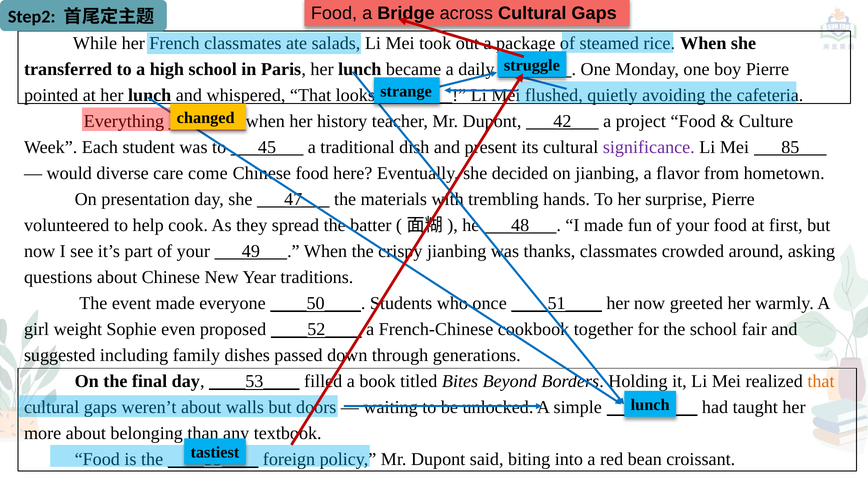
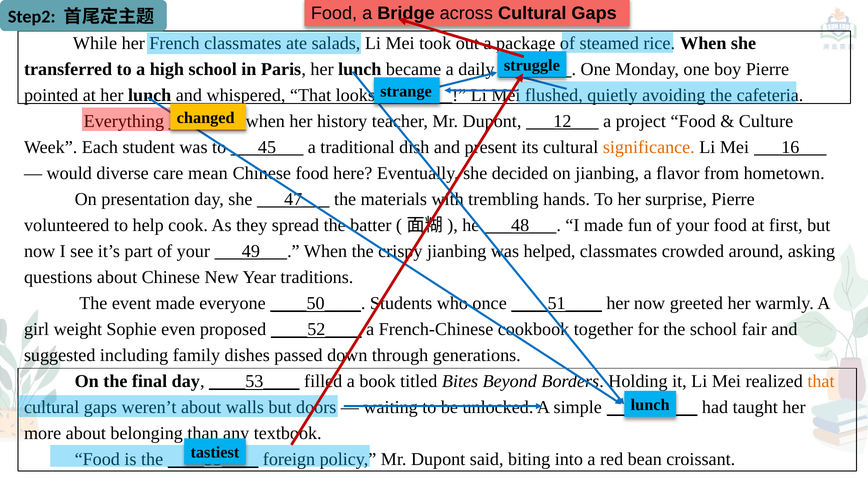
___42___ at (562, 121): ___42___ -> ___12___
significance colour: purple -> orange
___85___: ___85___ -> ___16___
come: come -> mean
thanks: thanks -> helped
